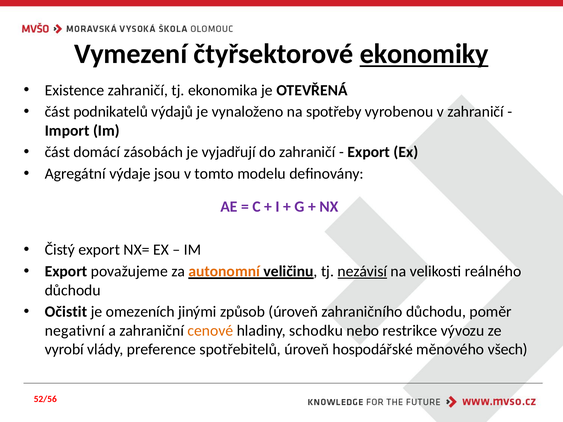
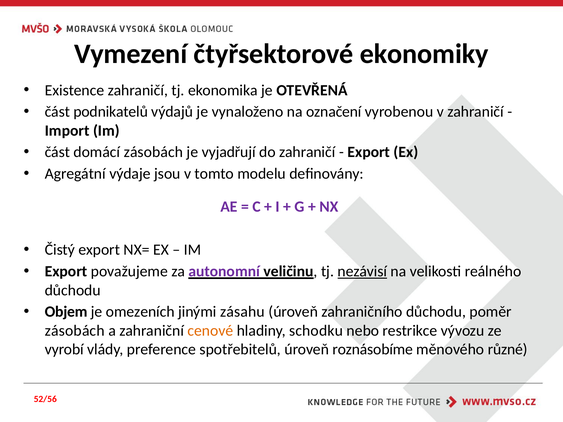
ekonomiky underline: present -> none
spotřeby: spotřeby -> označení
autonomní colour: orange -> purple
Očistit: Očistit -> Objem
způsob: způsob -> zásahu
negativní at (75, 331): negativní -> zásobách
hospodářské: hospodářské -> roznásobíme
všech: všech -> různé
